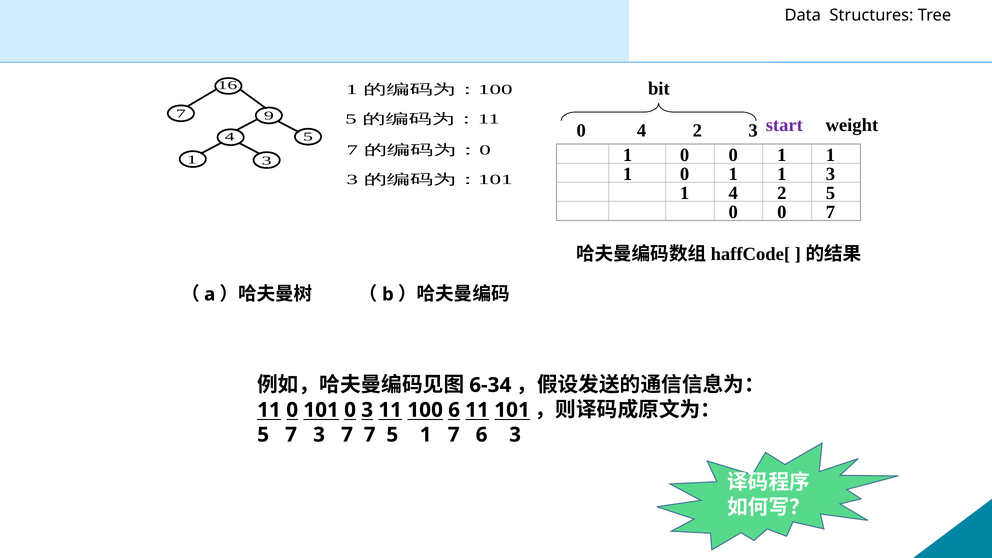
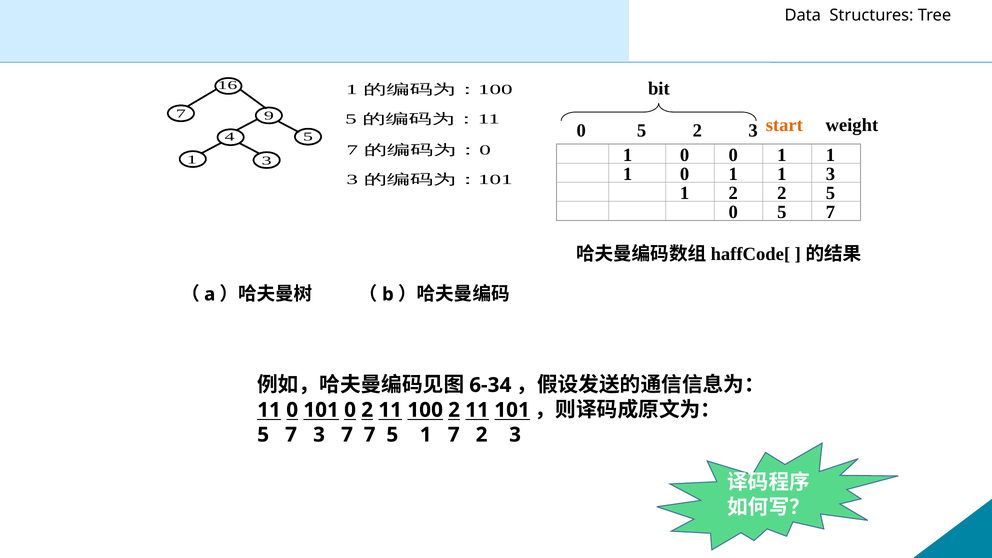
start colour: purple -> orange
4 at (642, 131): 4 -> 5
1 4: 4 -> 2
0 at (782, 212): 0 -> 5
0 3: 3 -> 2
100 6: 6 -> 2
7 6: 6 -> 2
